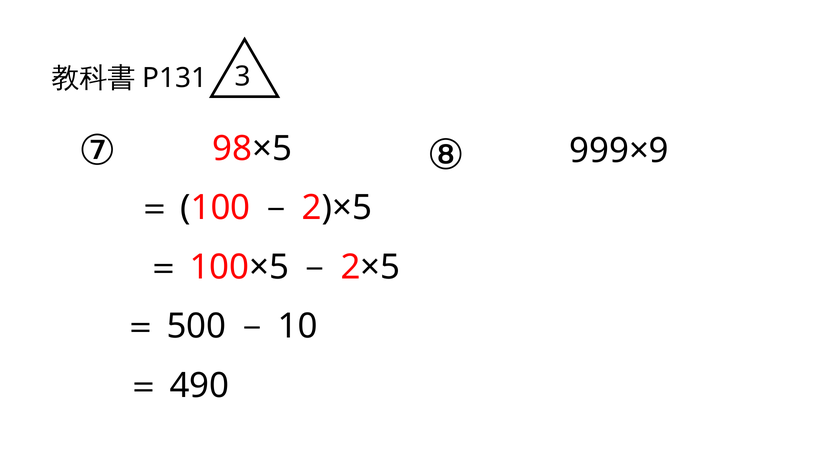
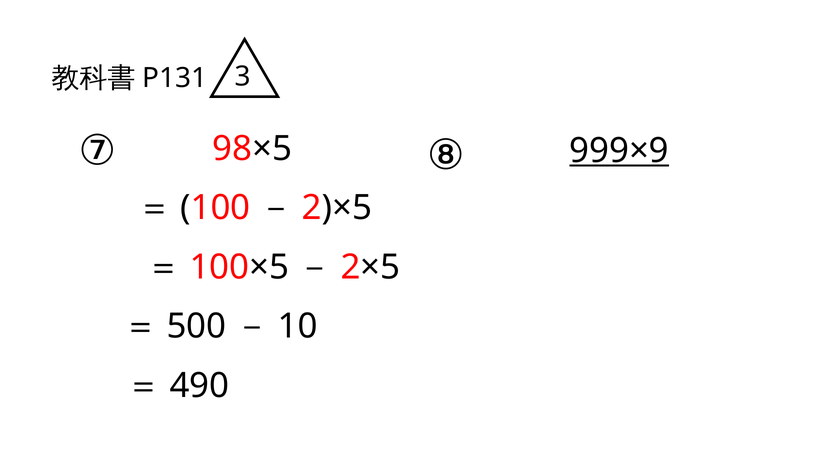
999×9 underline: none -> present
